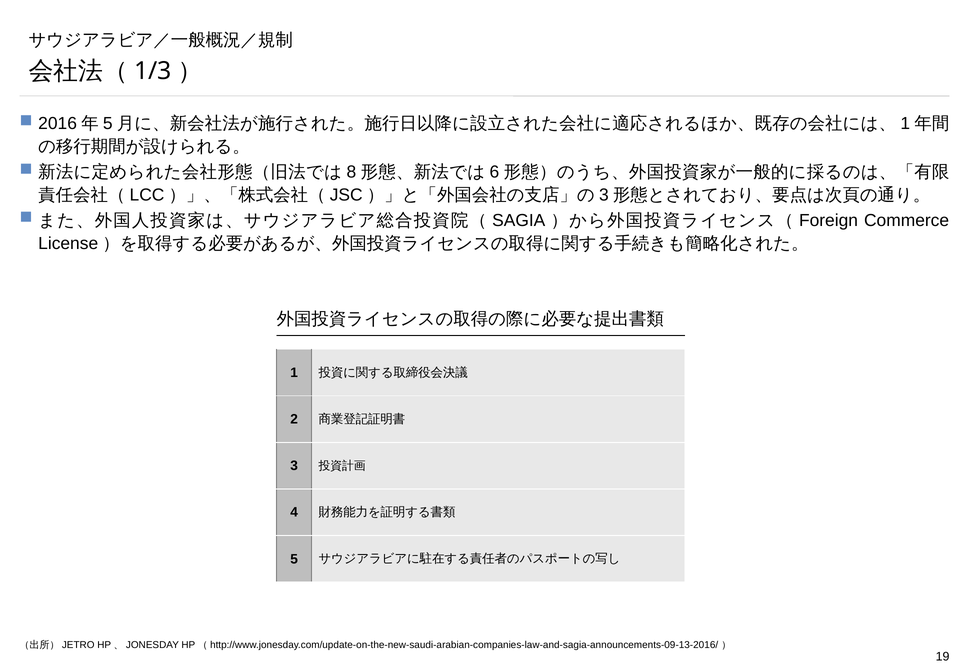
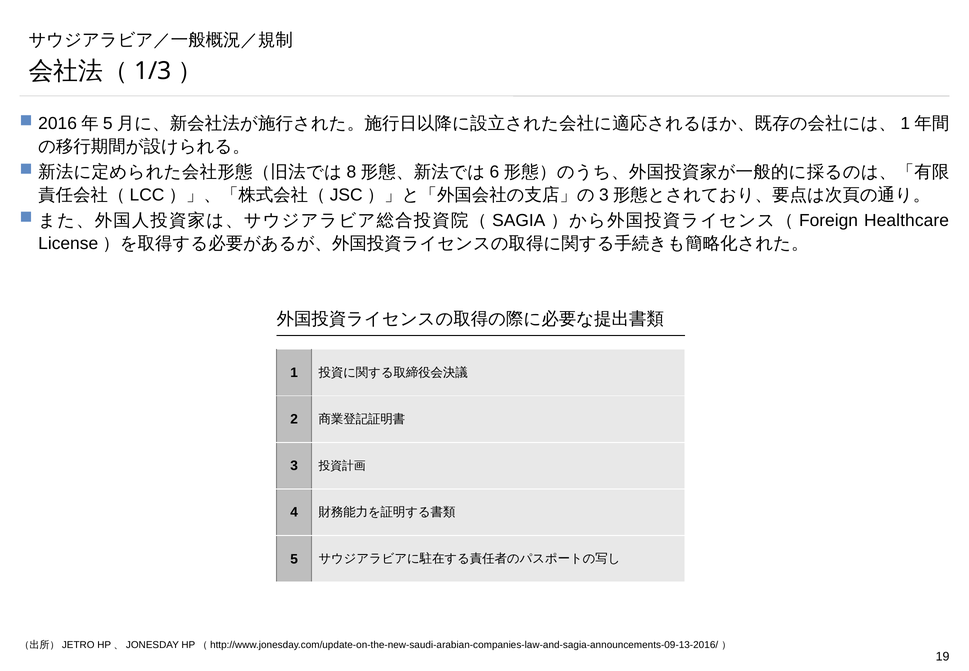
Commerce: Commerce -> Healthcare
